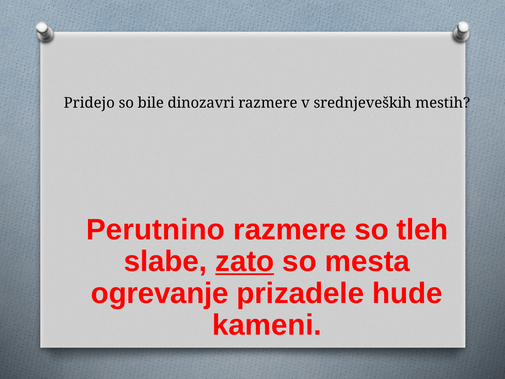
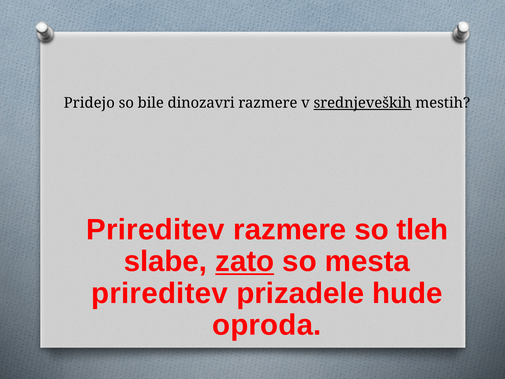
srednjeveških underline: none -> present
Perutnino at (155, 229): Perutnino -> Prireditev
ogrevanje at (160, 293): ogrevanje -> prireditev
kameni: kameni -> oproda
